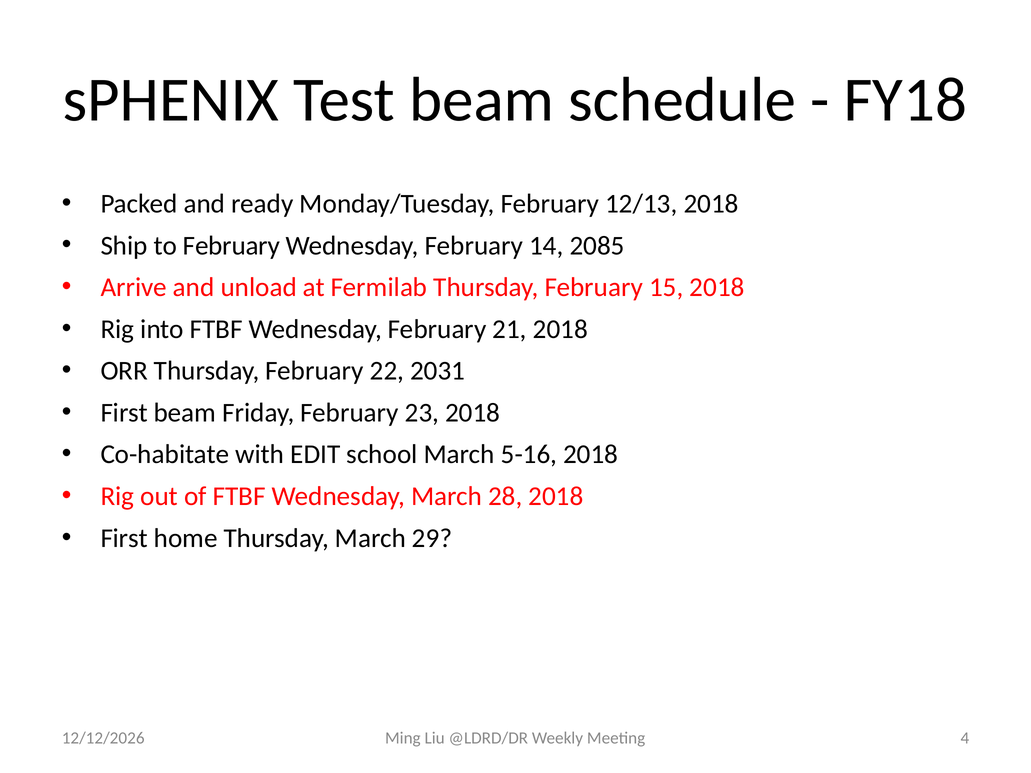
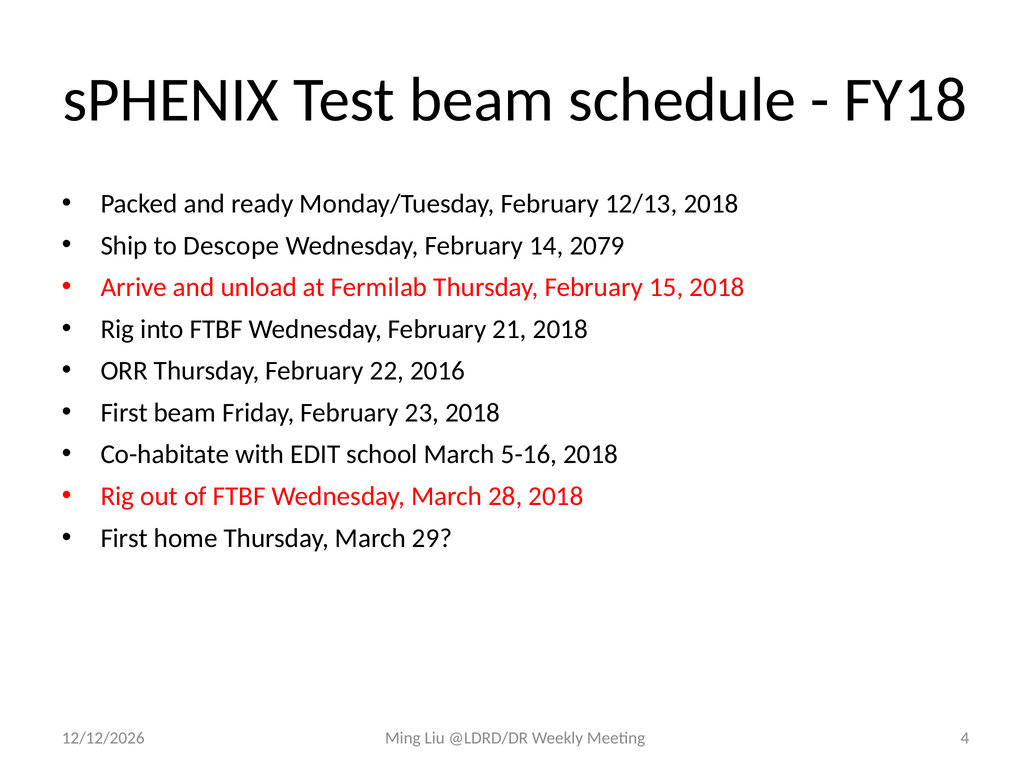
to February: February -> Descope
2085: 2085 -> 2079
2031: 2031 -> 2016
